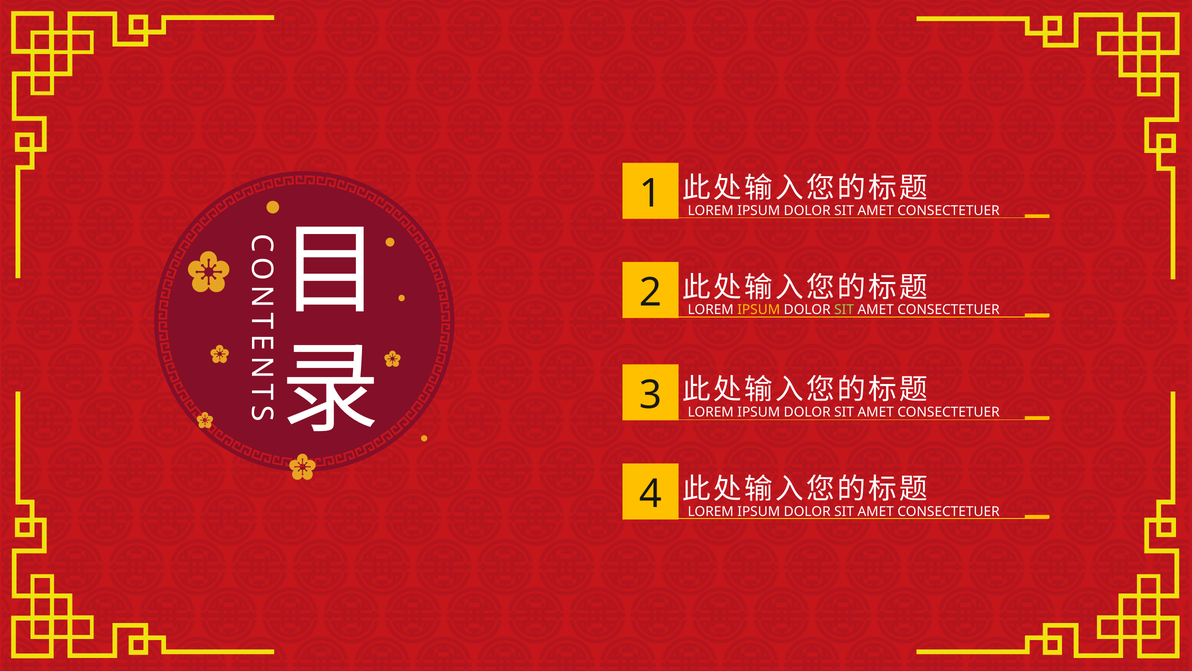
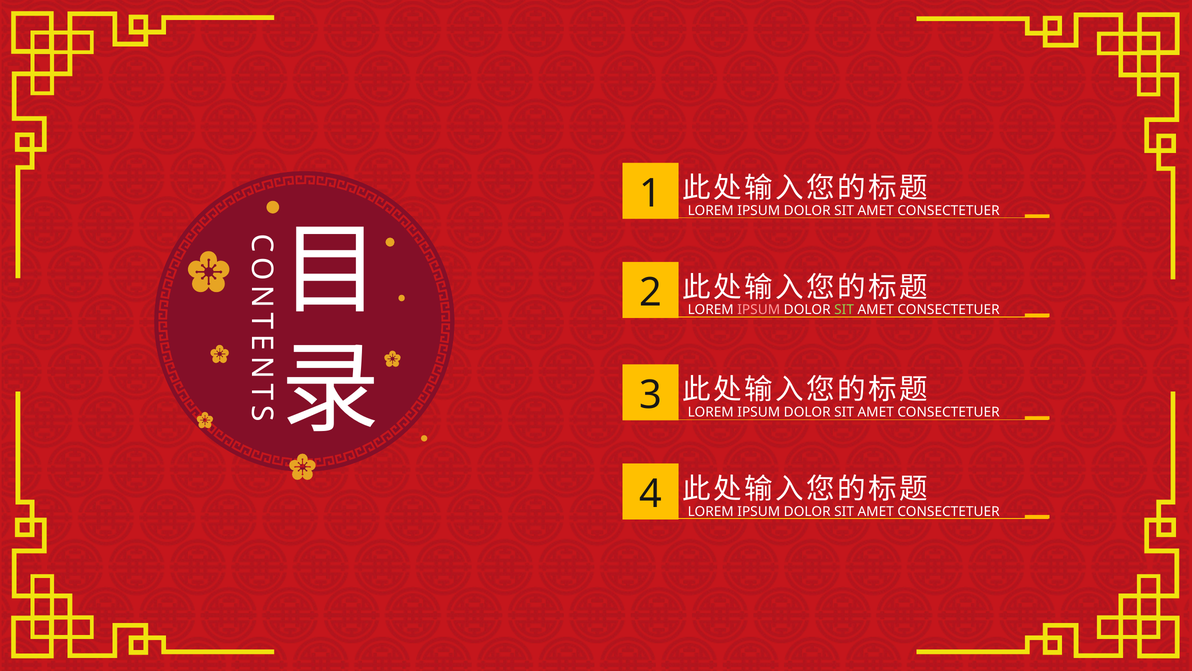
IPSUM at (759, 310) colour: yellow -> pink
